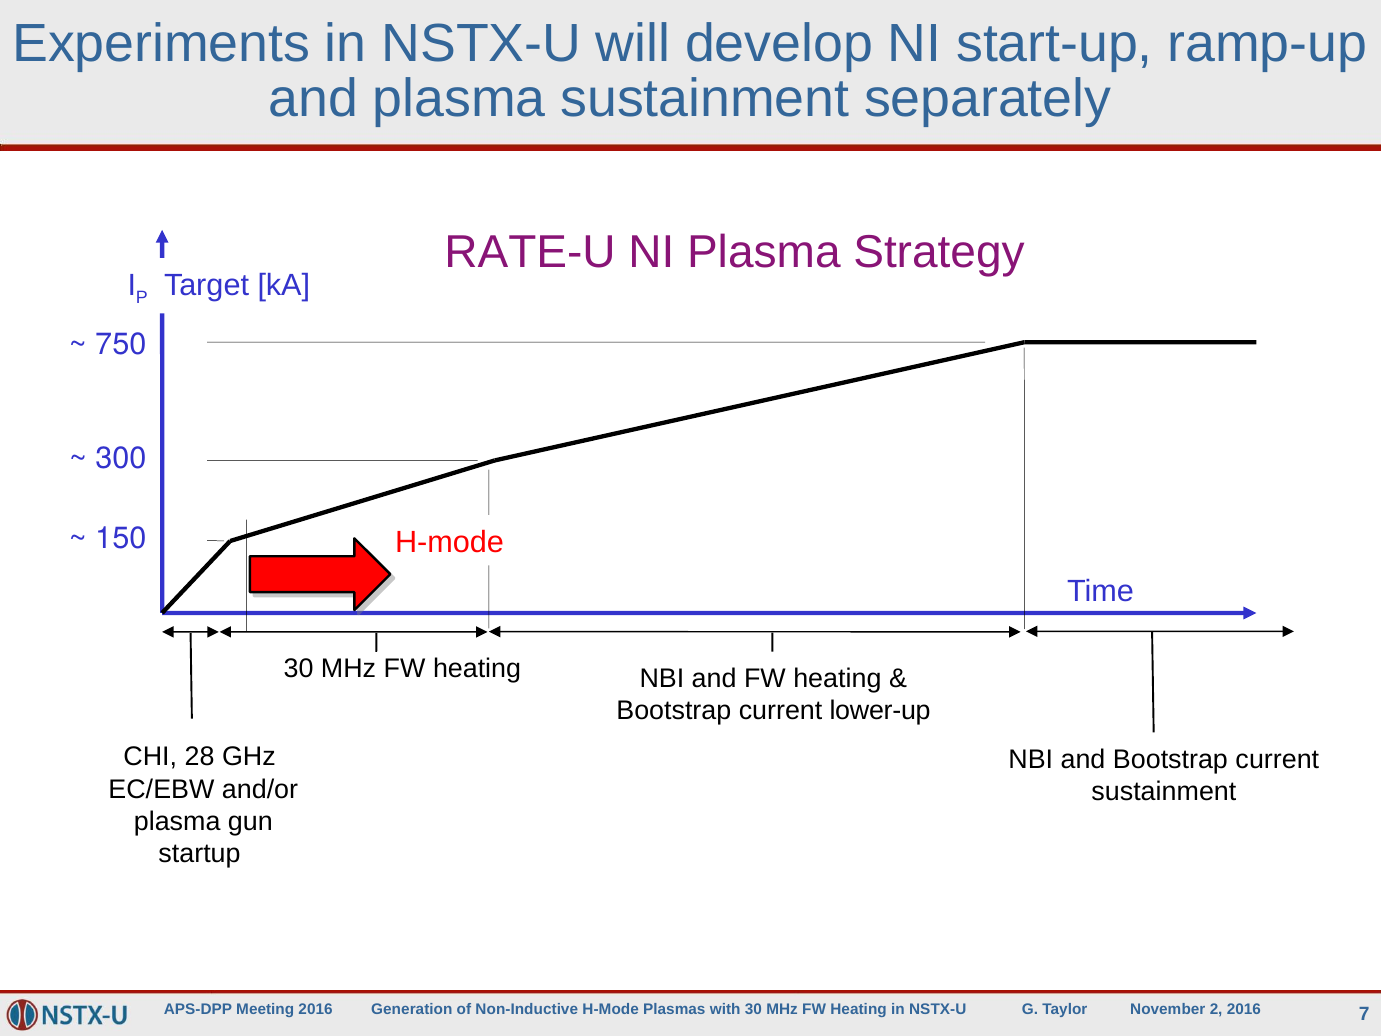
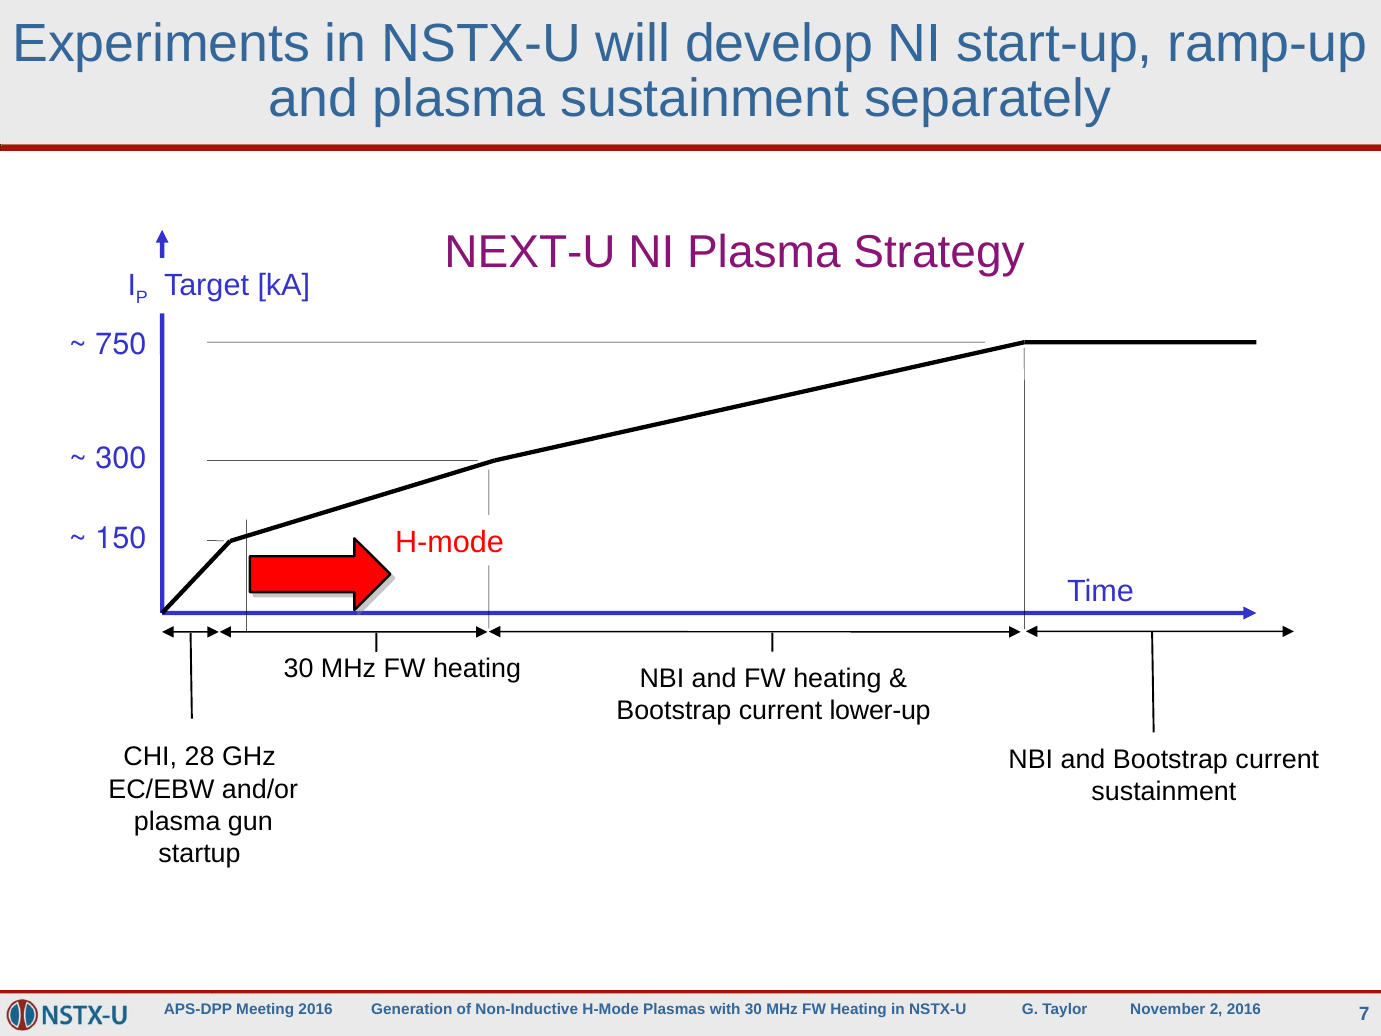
RATE-U: RATE-U -> NEXT-U
